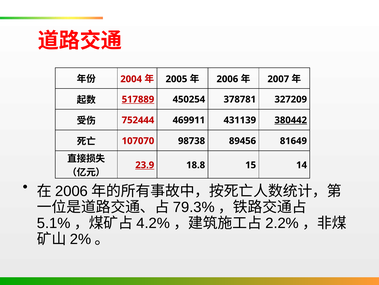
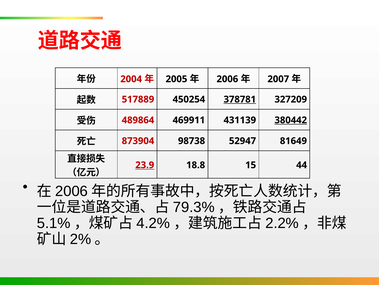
517889 underline: present -> none
378781 underline: none -> present
752444: 752444 -> 489864
107070: 107070 -> 873904
89456: 89456 -> 52947
14: 14 -> 44
